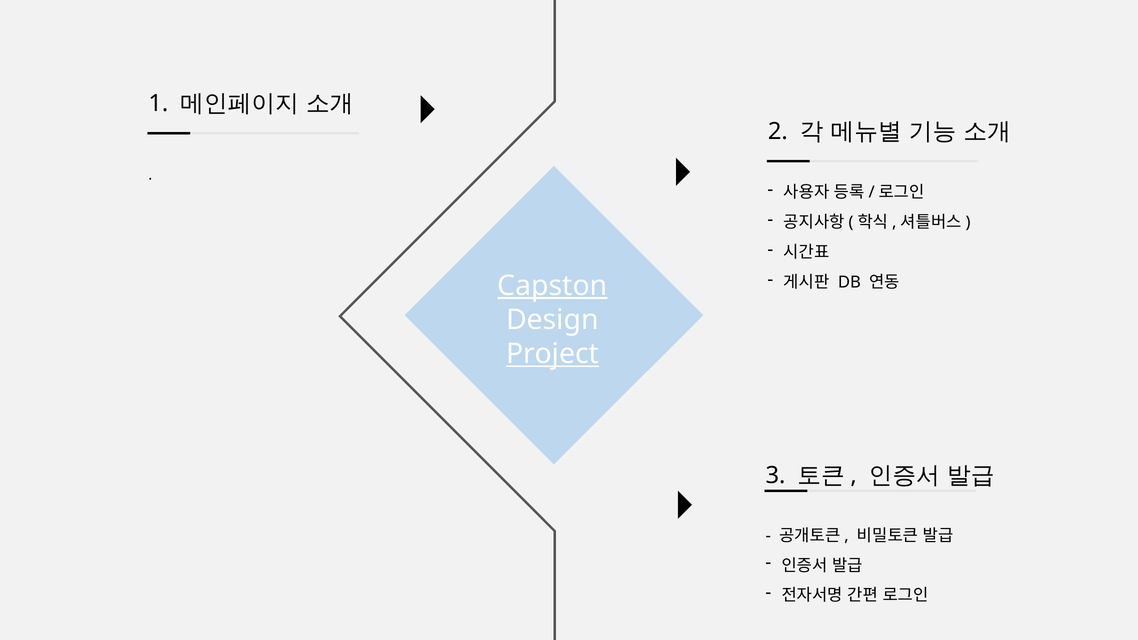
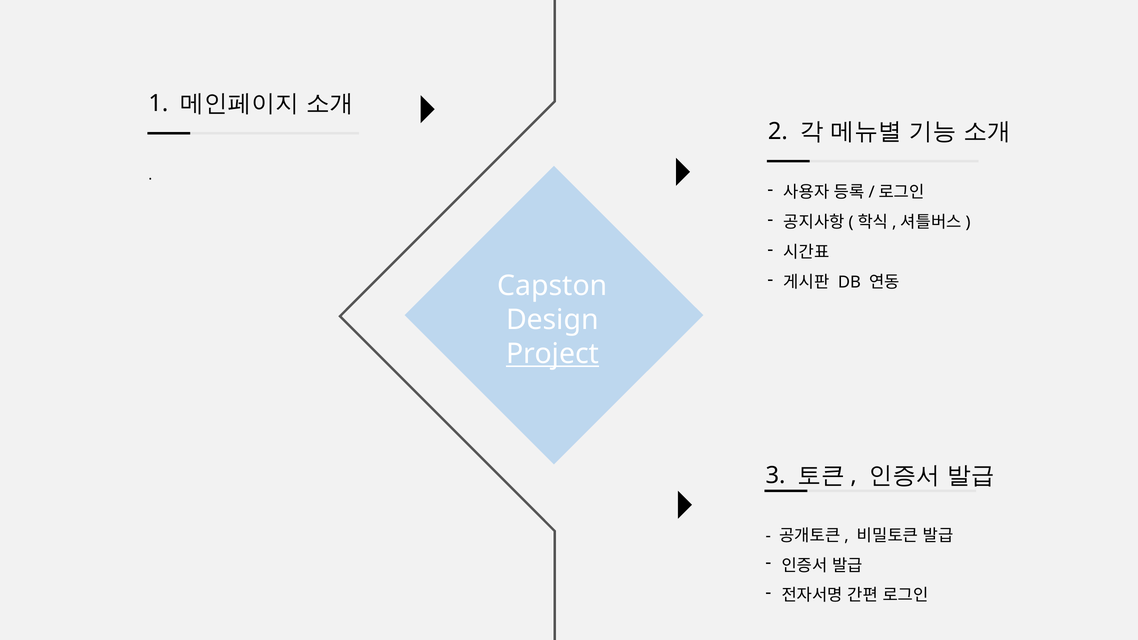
Capston underline: present -> none
